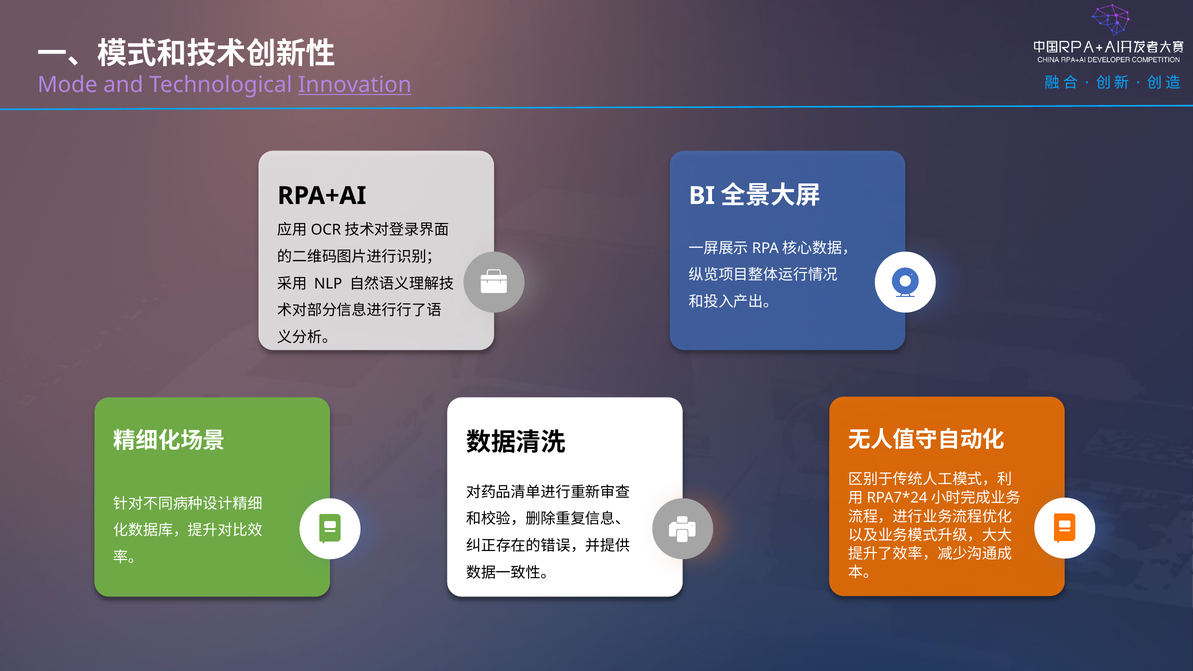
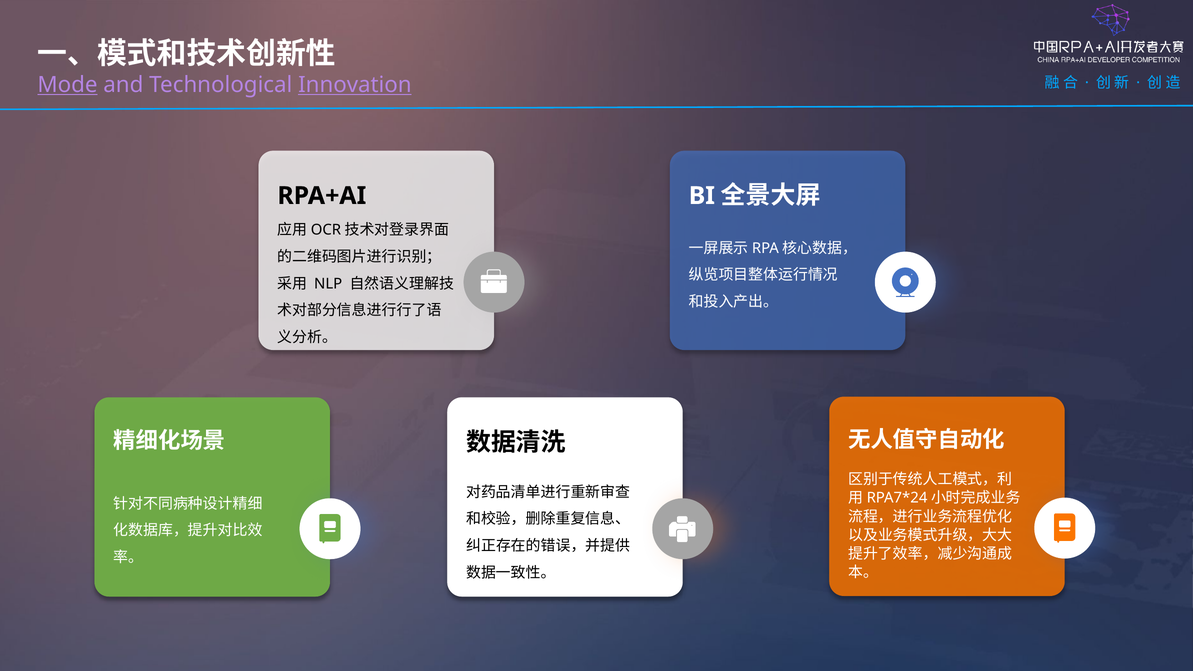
Mode underline: none -> present
